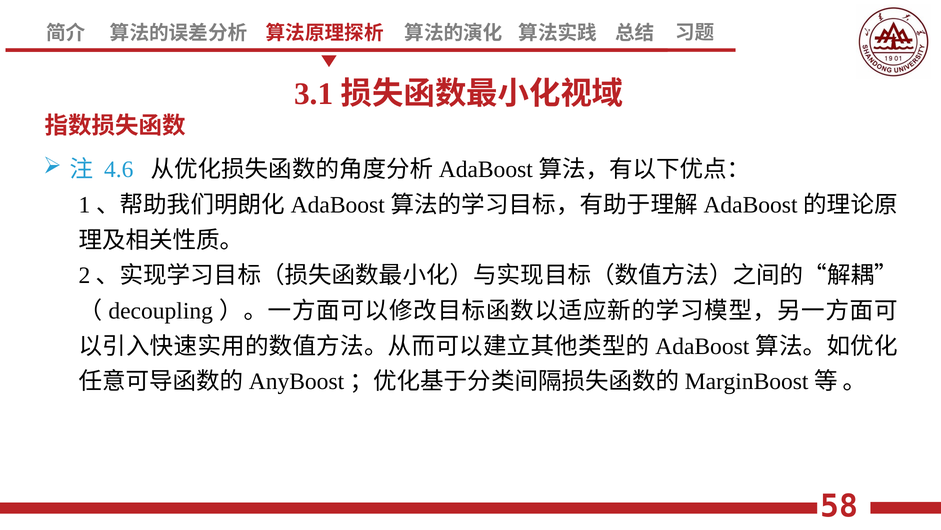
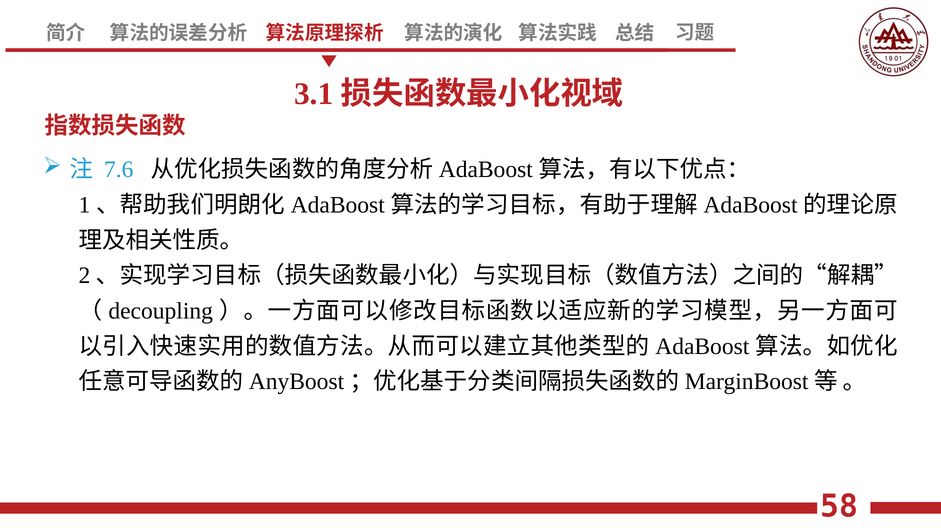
4.6: 4.6 -> 7.6
